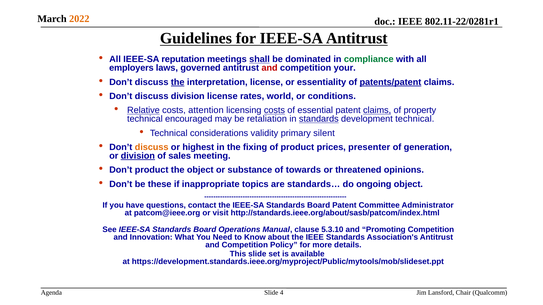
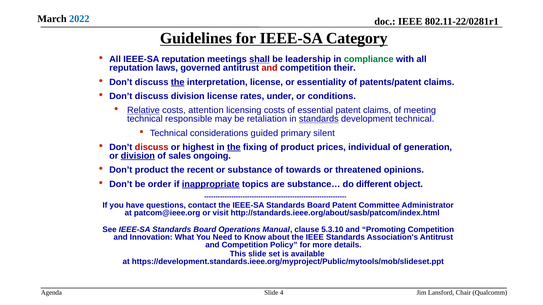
2022 colour: orange -> blue
IEEE-SA Antitrust: Antitrust -> Category
dominated: dominated -> leadership
employers at (131, 68): employers -> reputation
your: your -> their
patents/patent underline: present -> none
world: world -> under
costs at (274, 110) underline: present -> none
claims at (377, 110) underline: present -> none
property: property -> meeting
encouraged: encouraged -> responsible
validity: validity -> guided
discuss at (152, 147) colour: orange -> red
the at (234, 147) underline: none -> present
presenter: presenter -> individual
meeting: meeting -> ongoing
the object: object -> recent
these: these -> order
inappropriate underline: none -> present
standards…: standards… -> substance…
ongoing: ongoing -> different
